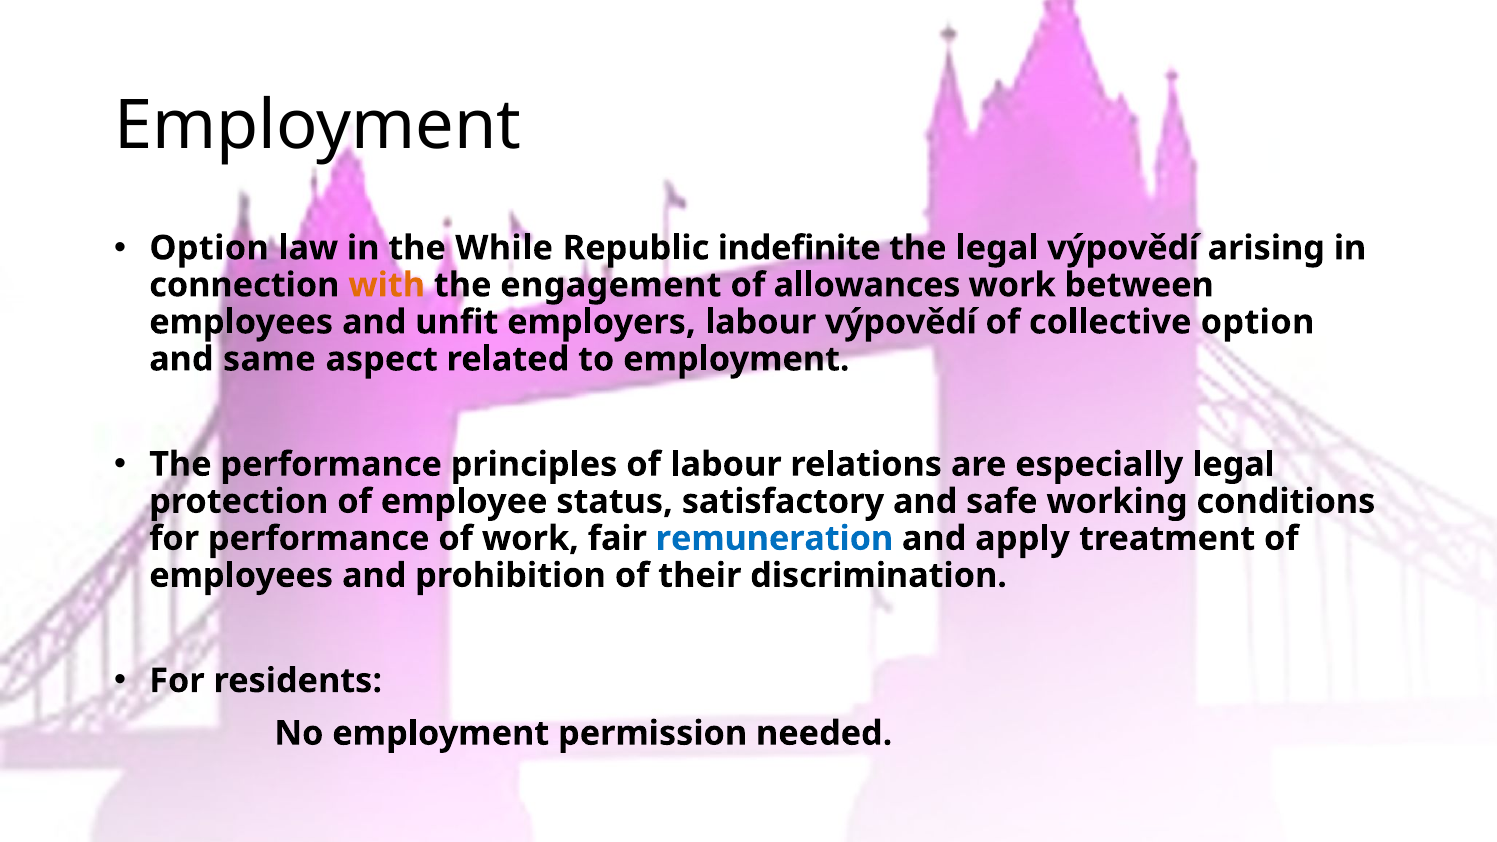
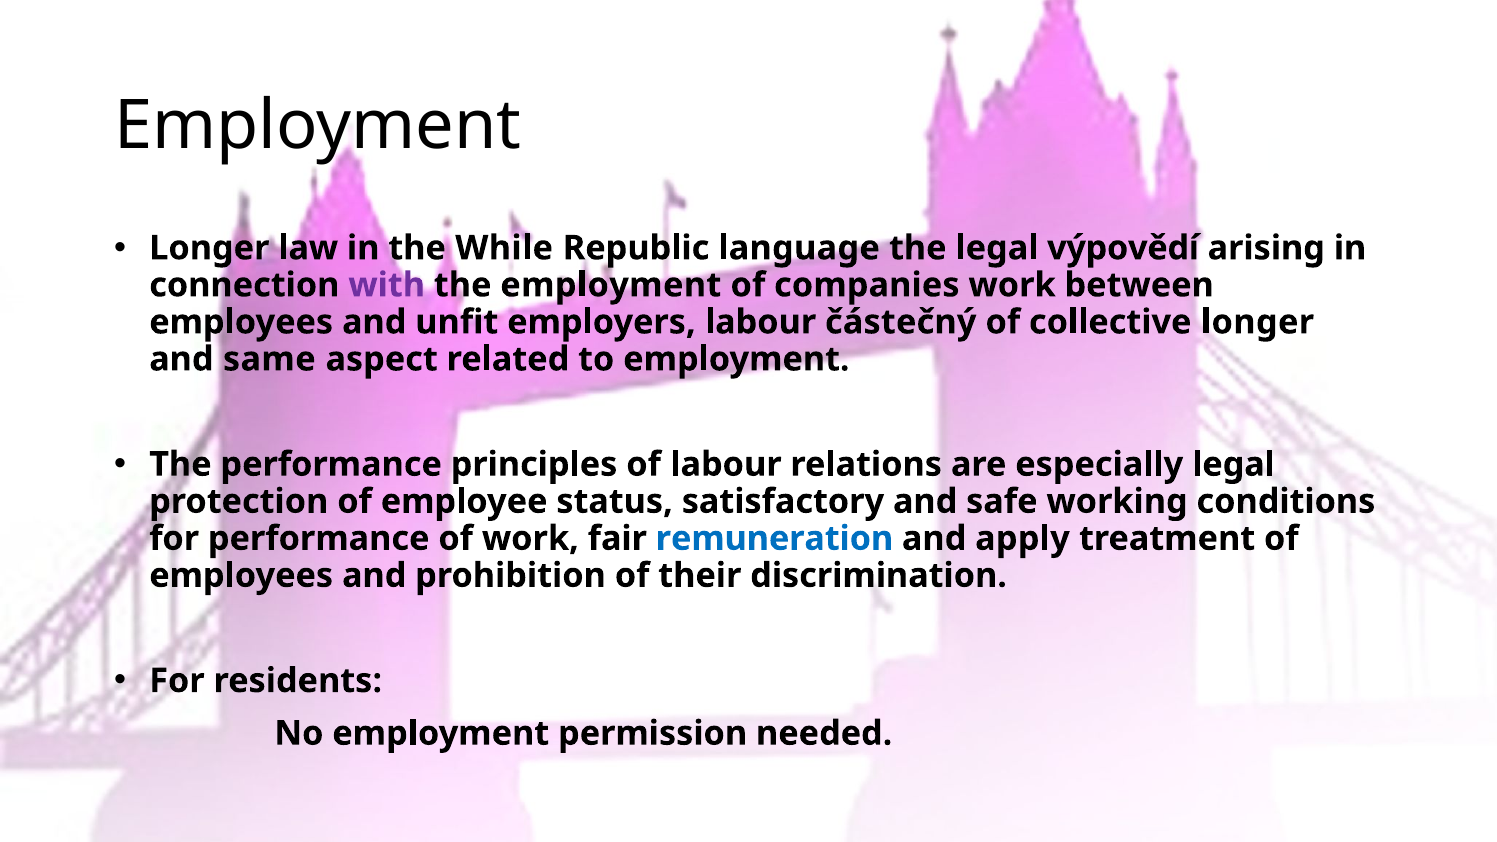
Option at (209, 248): Option -> Longer
indefinite: indefinite -> language
with colour: orange -> purple
the engagement: engagement -> employment
allowances: allowances -> companies
labour výpovědí: výpovědí -> částečný
collective option: option -> longer
